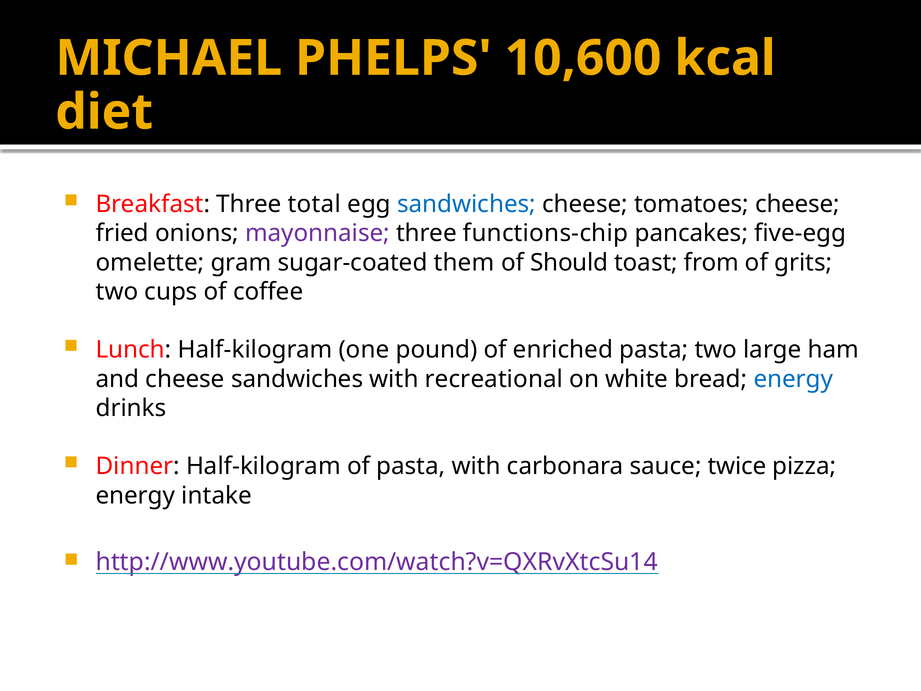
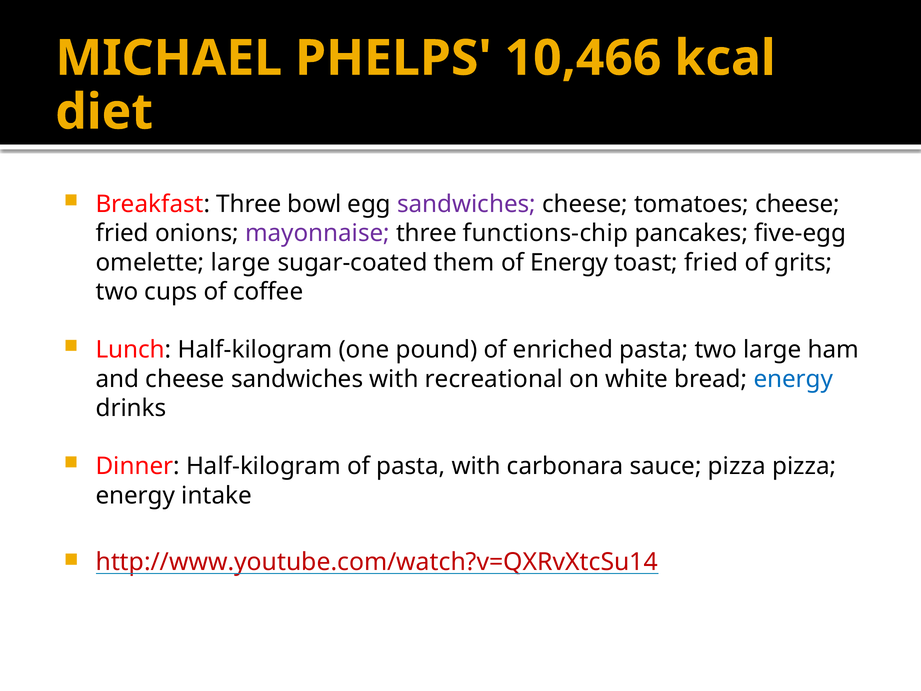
10,600: 10,600 -> 10,466
total: total -> bowl
sandwiches at (466, 204) colour: blue -> purple
omelette gram: gram -> large
of Should: Should -> Energy
toast from: from -> fried
sauce twice: twice -> pizza
http://www.youtube.com/watch?v=QXRvXtcSu14 colour: purple -> red
